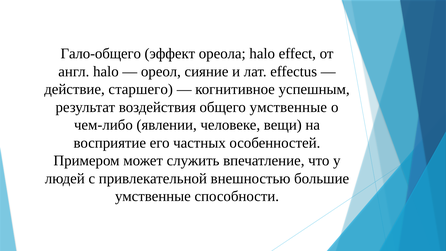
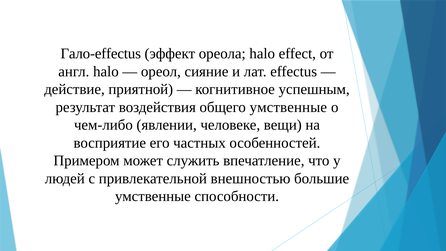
Гало-общего: Гало-общего -> Гало-effectus
старшего: старшего -> приятной
